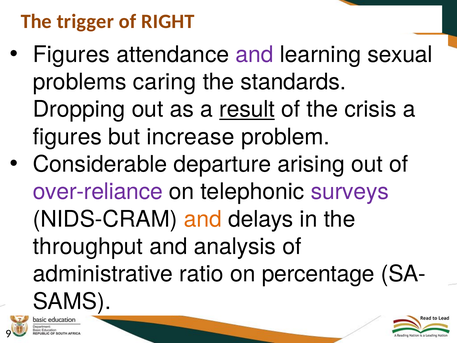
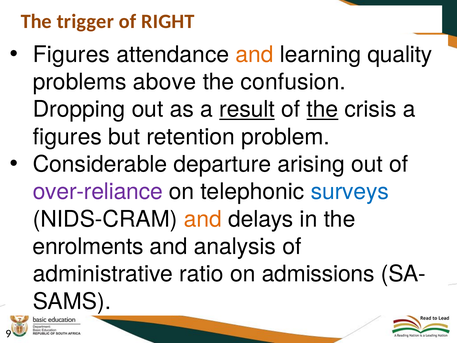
and at (255, 54) colour: purple -> orange
sexual: sexual -> quality
caring: caring -> above
standards: standards -> confusion
the at (322, 109) underline: none -> present
increase: increase -> retention
surveys colour: purple -> blue
throughput: throughput -> enrolments
percentage: percentage -> admissions
